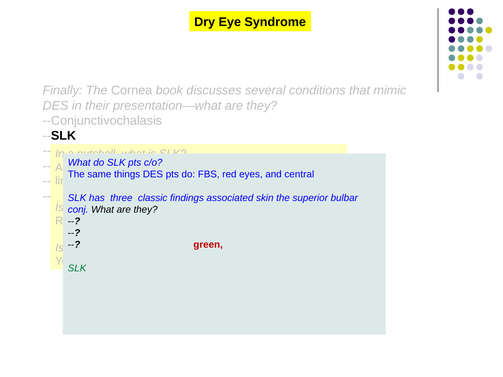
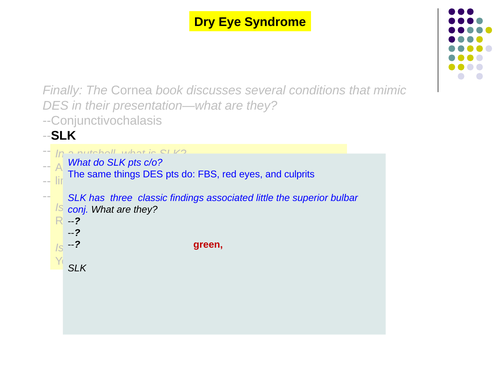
central: central -> culprits
skin: skin -> little
SLK at (77, 268) colour: green -> black
